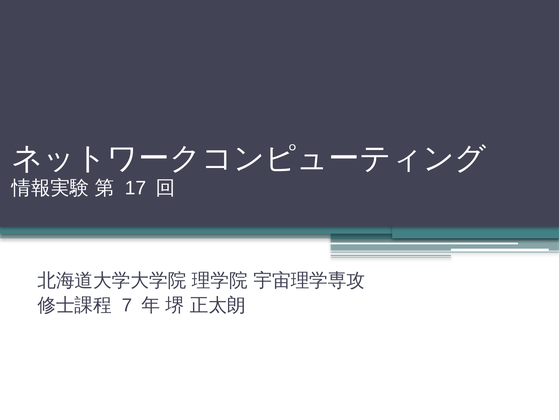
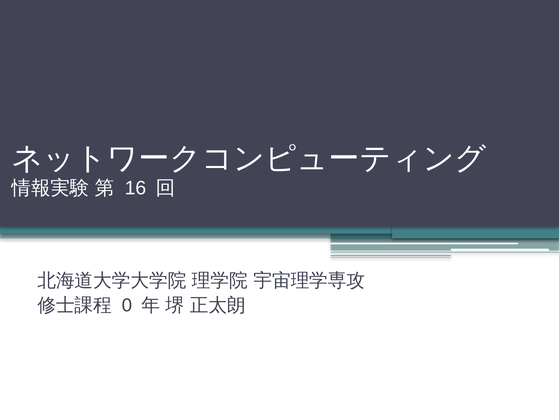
17: 17 -> 16
7: 7 -> 0
